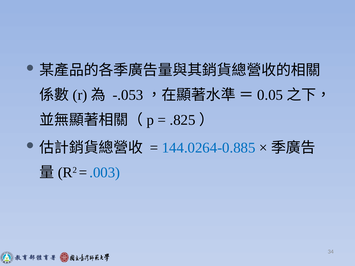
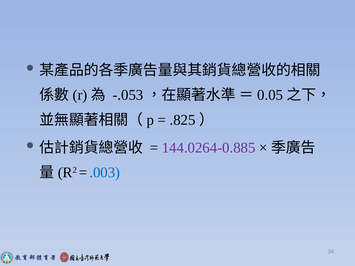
144.0264-0.885 colour: blue -> purple
